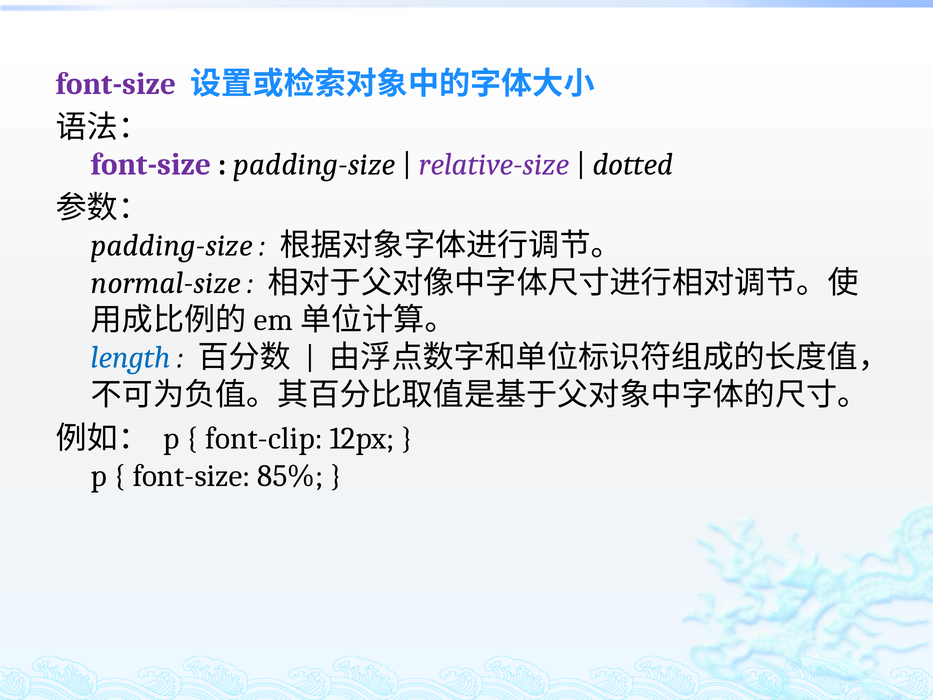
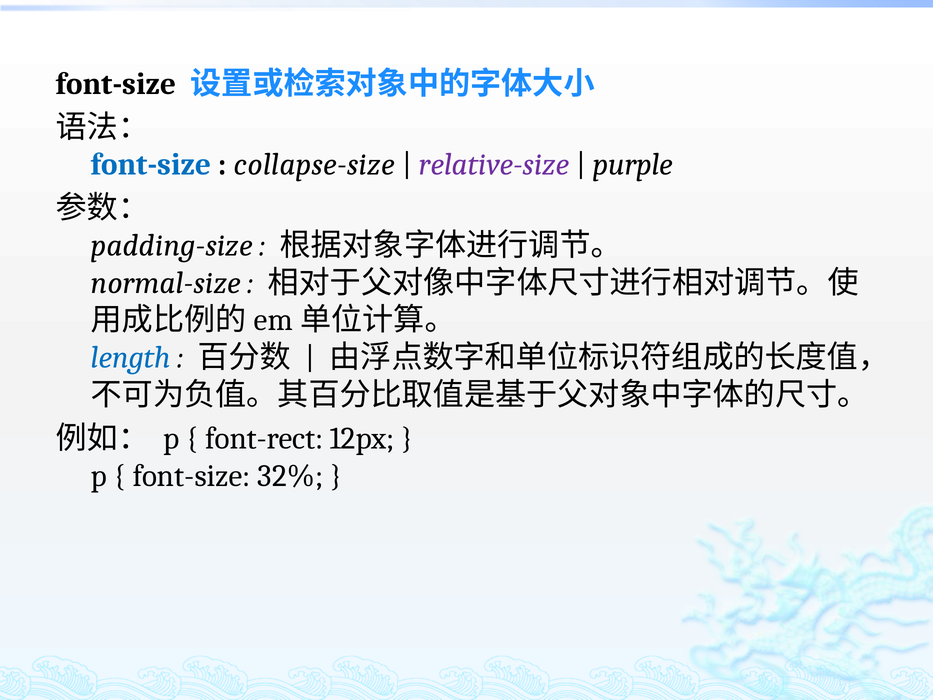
font-size at (116, 84) colour: purple -> black
font-size at (151, 165) colour: purple -> blue
padding-size at (314, 165): padding-size -> collapse-size
dotted: dotted -> purple
font-clip: font-clip -> font-rect
85%: 85% -> 32%
